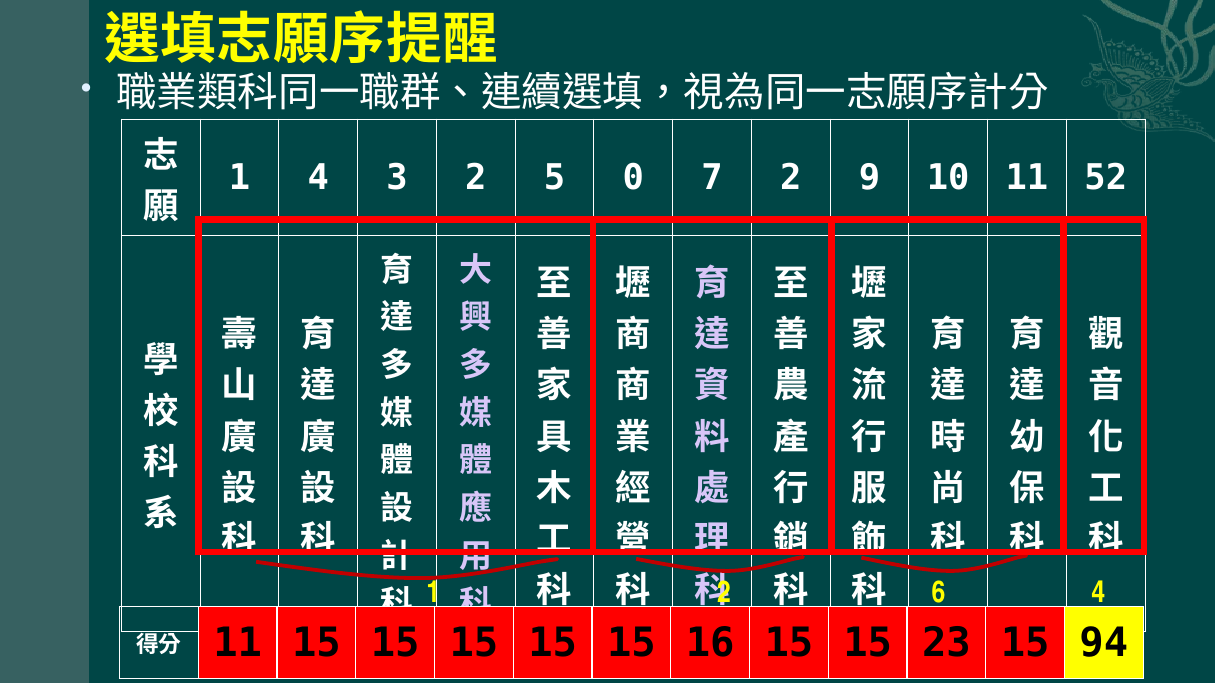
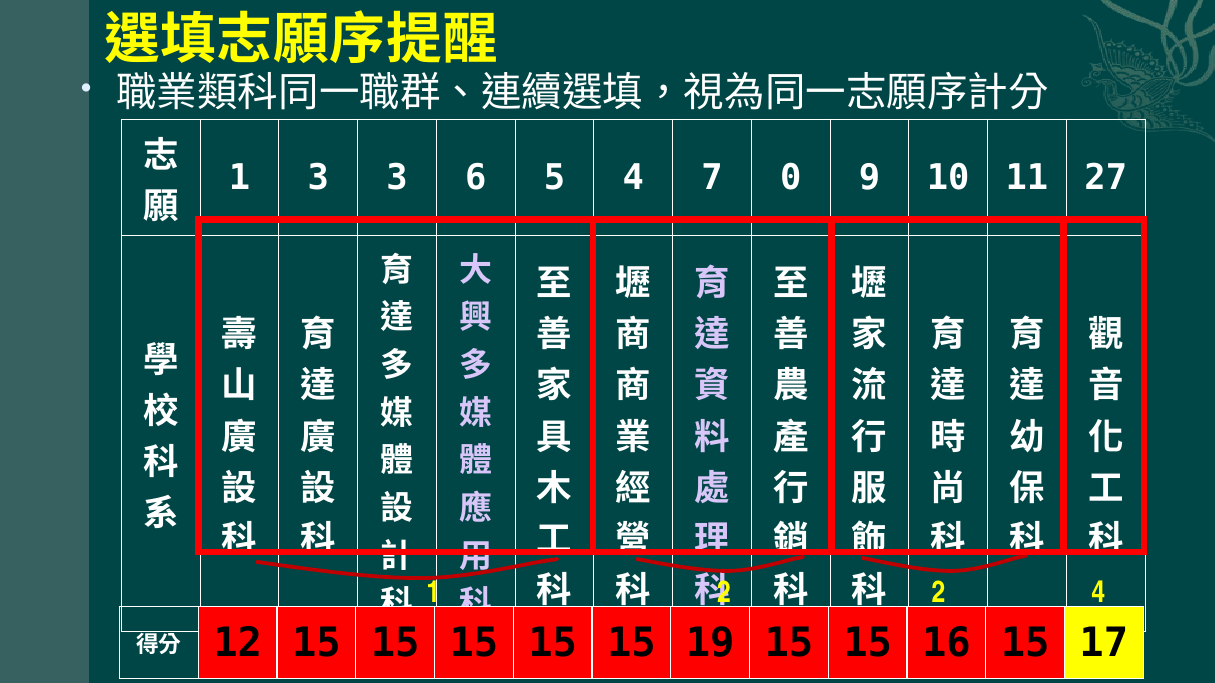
1 4: 4 -> 3
3 2: 2 -> 6
5 0: 0 -> 4
7 2: 2 -> 0
52: 52 -> 27
6 at (939, 593): 6 -> 2
11 at (238, 644): 11 -> 12
16: 16 -> 19
23: 23 -> 16
94: 94 -> 17
